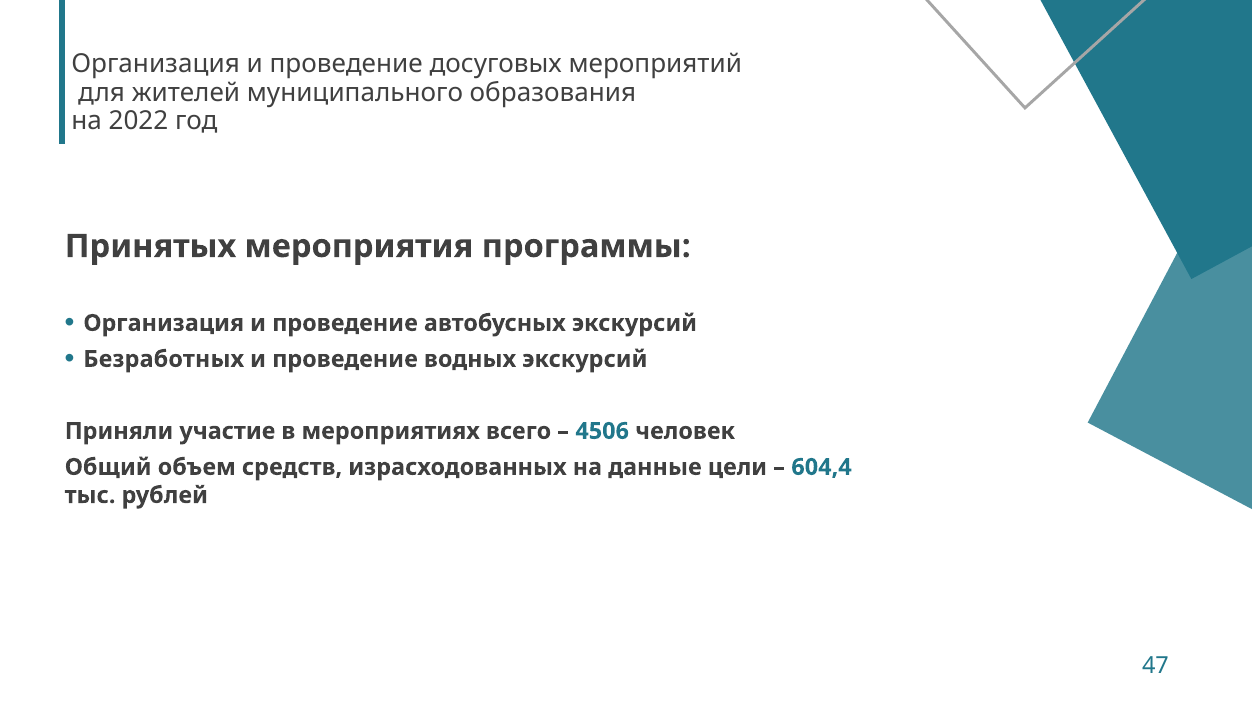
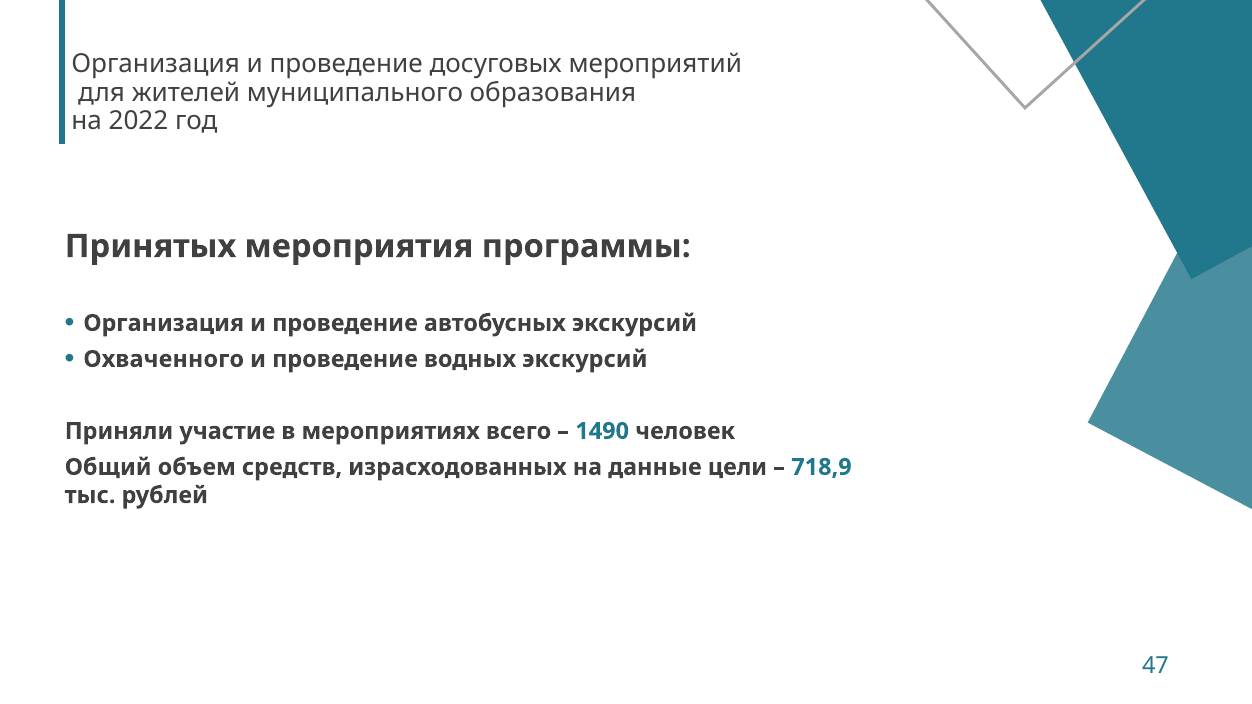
Безработных: Безработных -> Охваченного
4506: 4506 -> 1490
604,4: 604,4 -> 718,9
